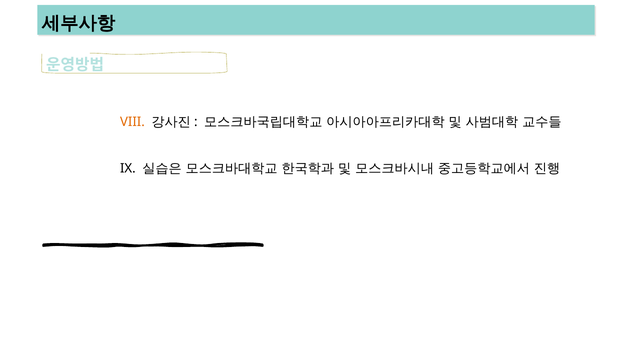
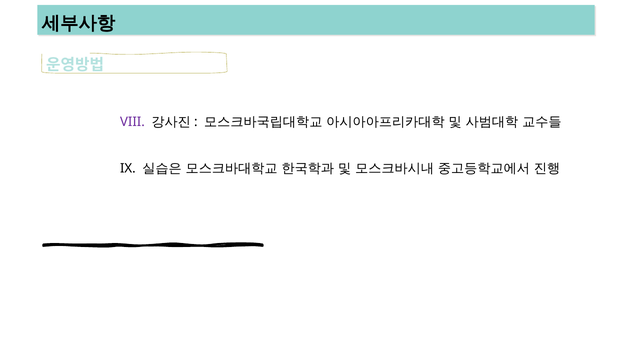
VIII colour: orange -> purple
